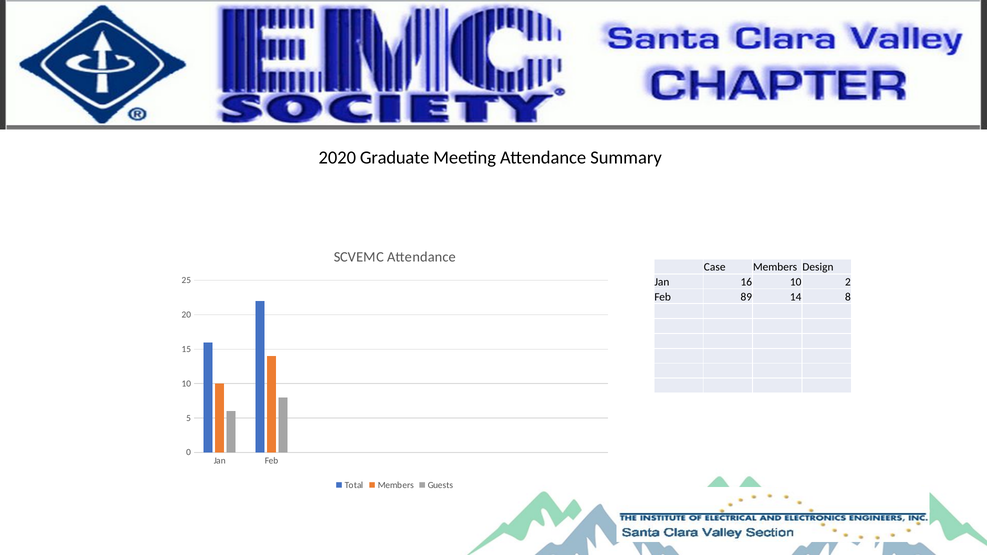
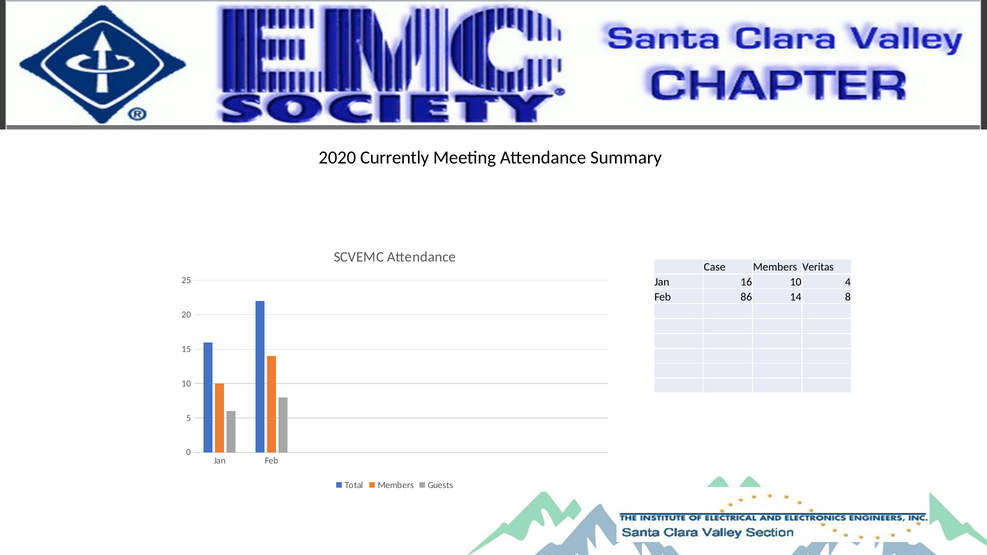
Graduate: Graduate -> Currently
Design: Design -> Veritas
2: 2 -> 4
89: 89 -> 86
